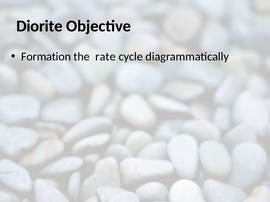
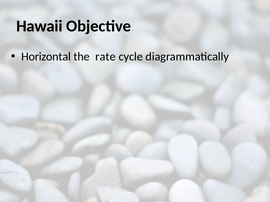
Diorite: Diorite -> Hawaii
Formation: Formation -> Horizontal
